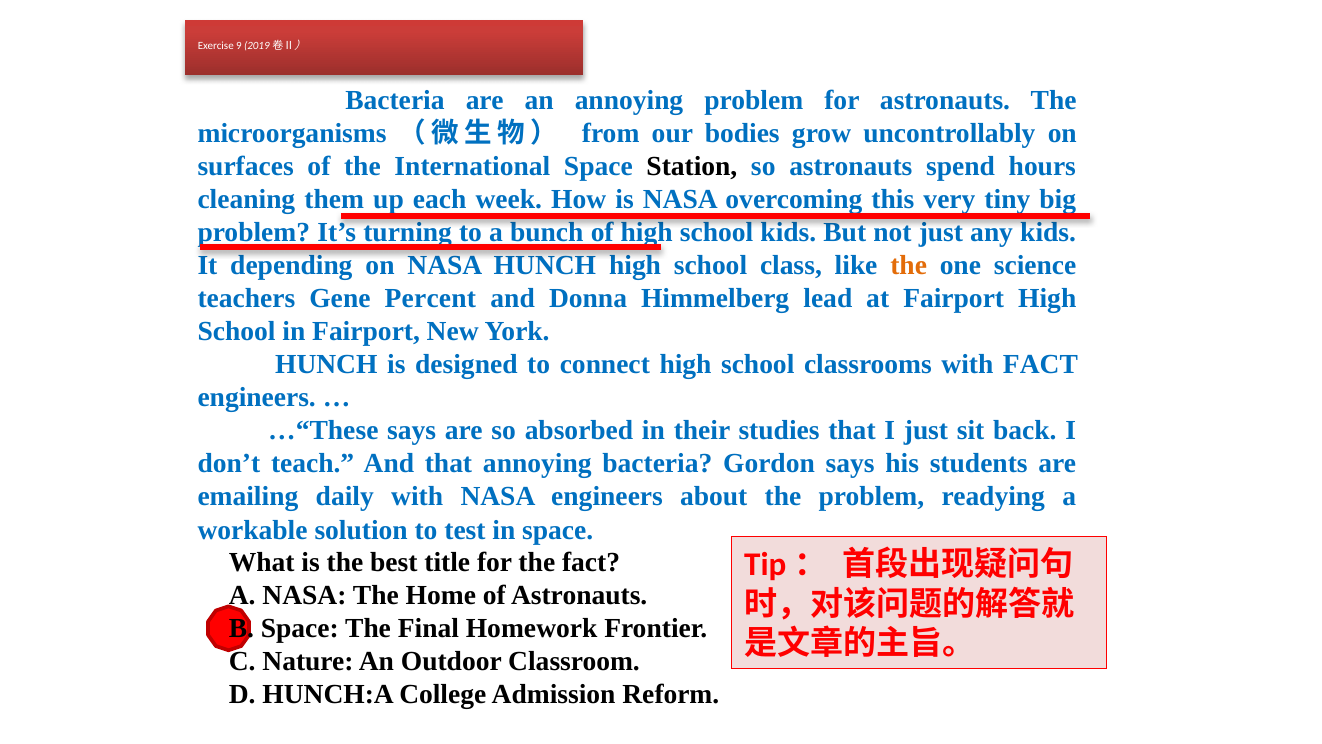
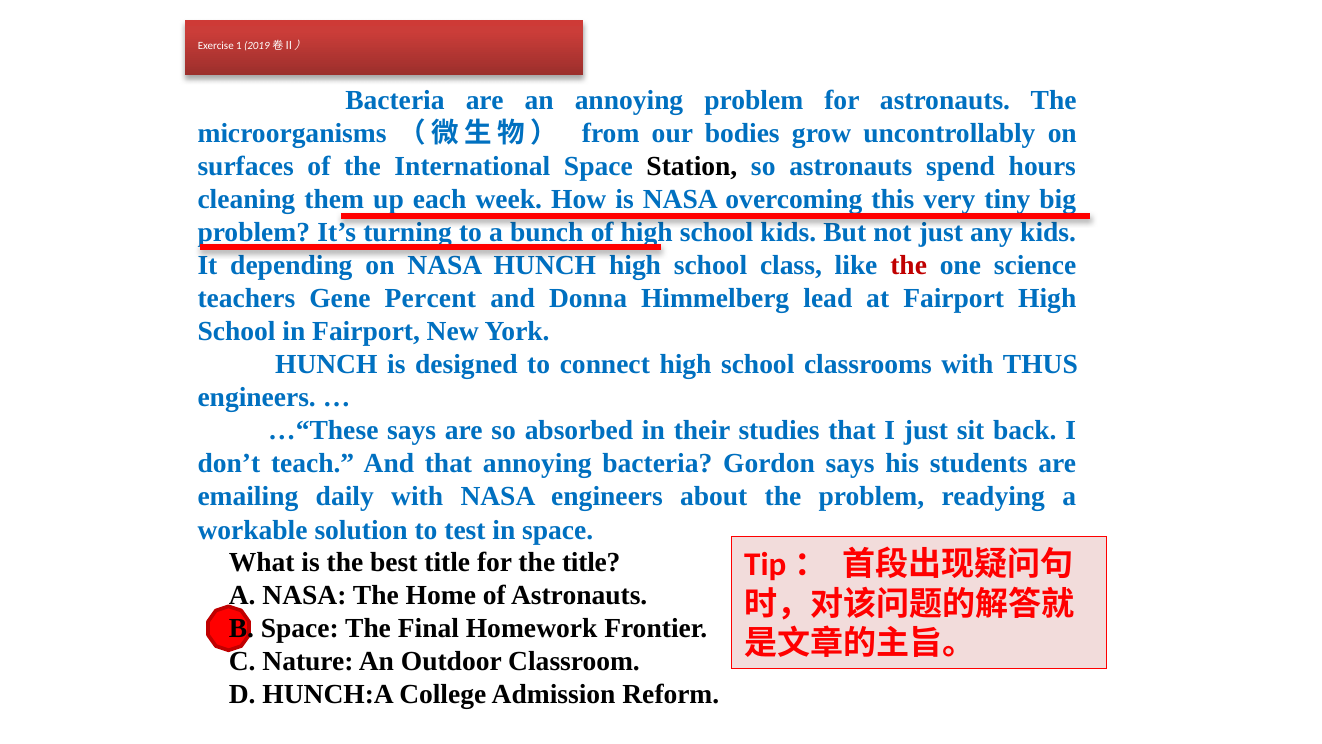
9: 9 -> 1
the at (909, 265) colour: orange -> red
with FACT: FACT -> THUS
the fact: fact -> title
